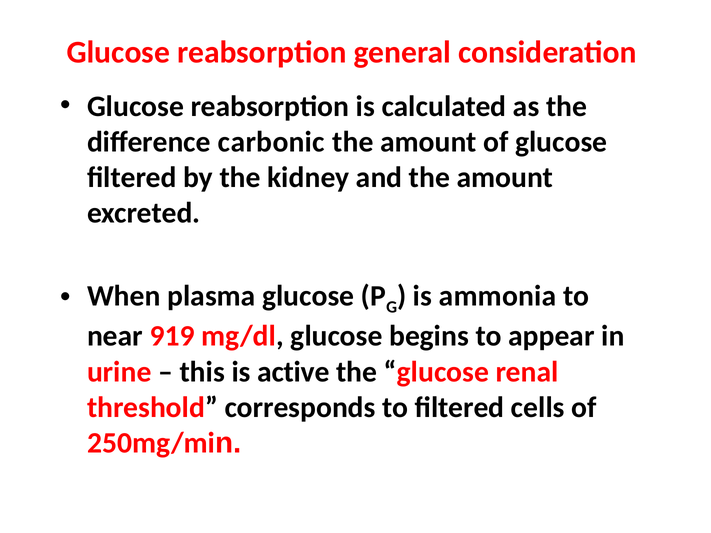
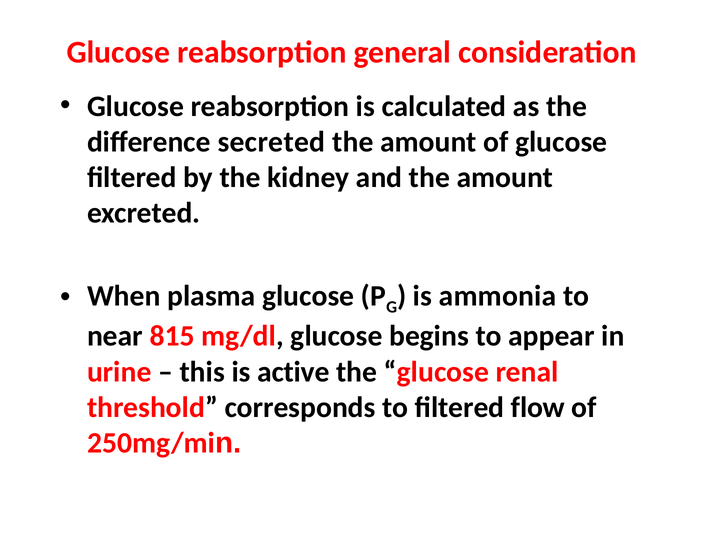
carbonic: carbonic -> secreted
919: 919 -> 815
cells: cells -> flow
